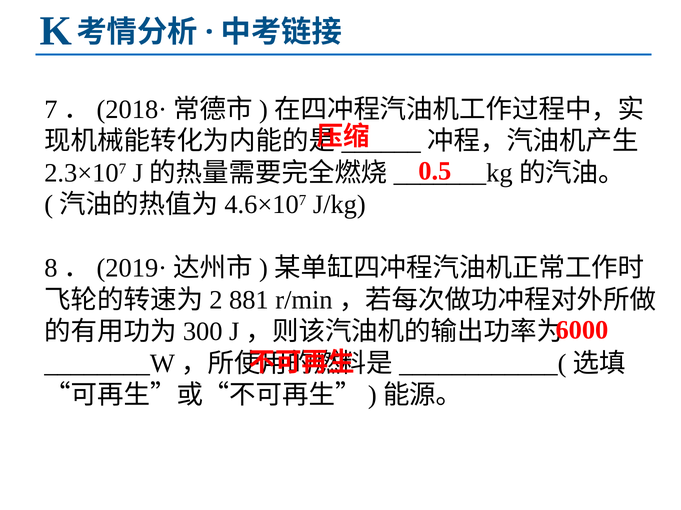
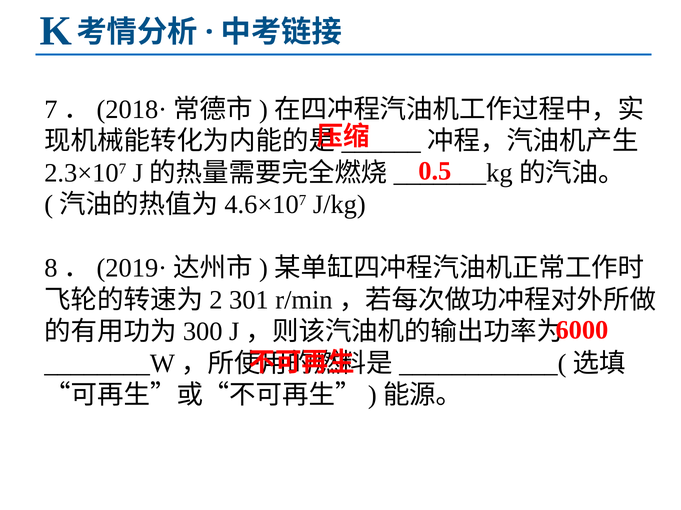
881: 881 -> 301
